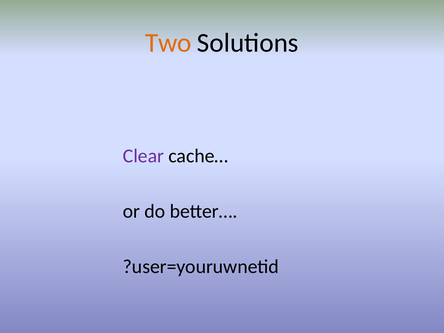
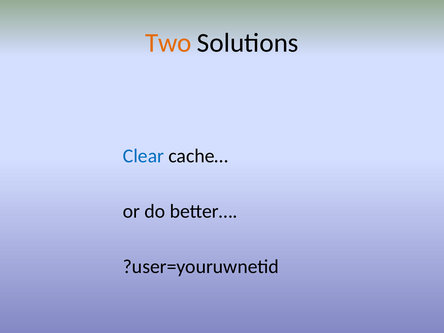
Clear colour: purple -> blue
